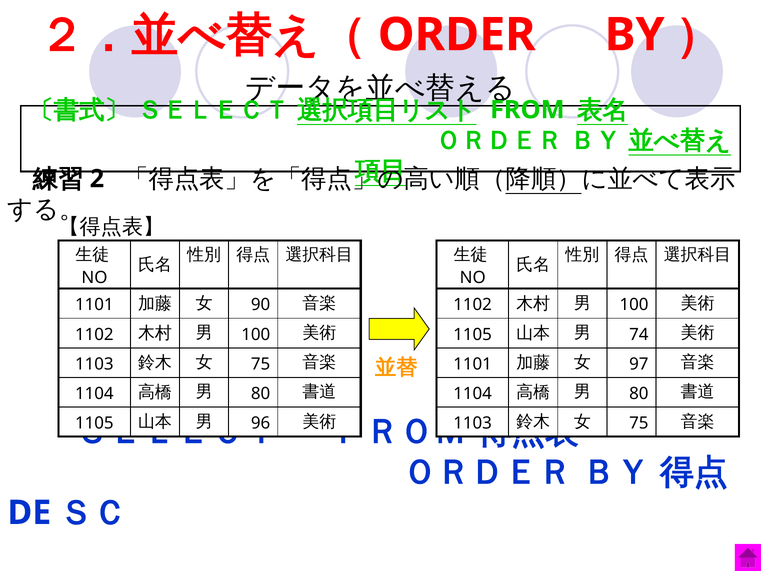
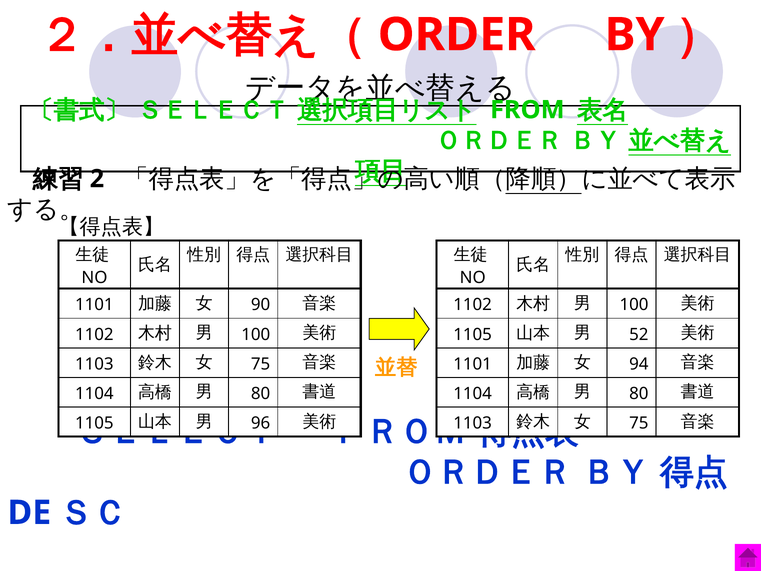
74: 74 -> 52
97: 97 -> 94
